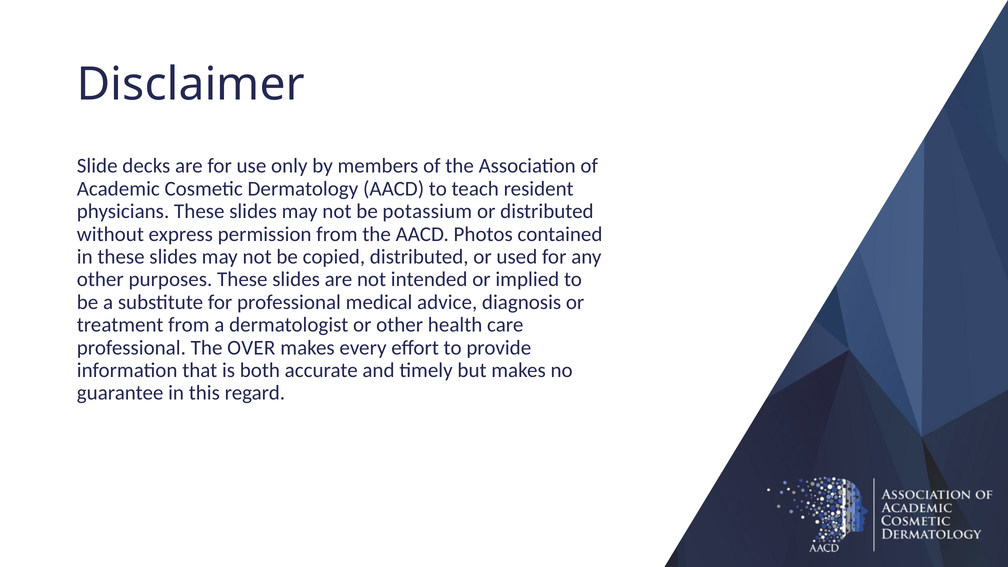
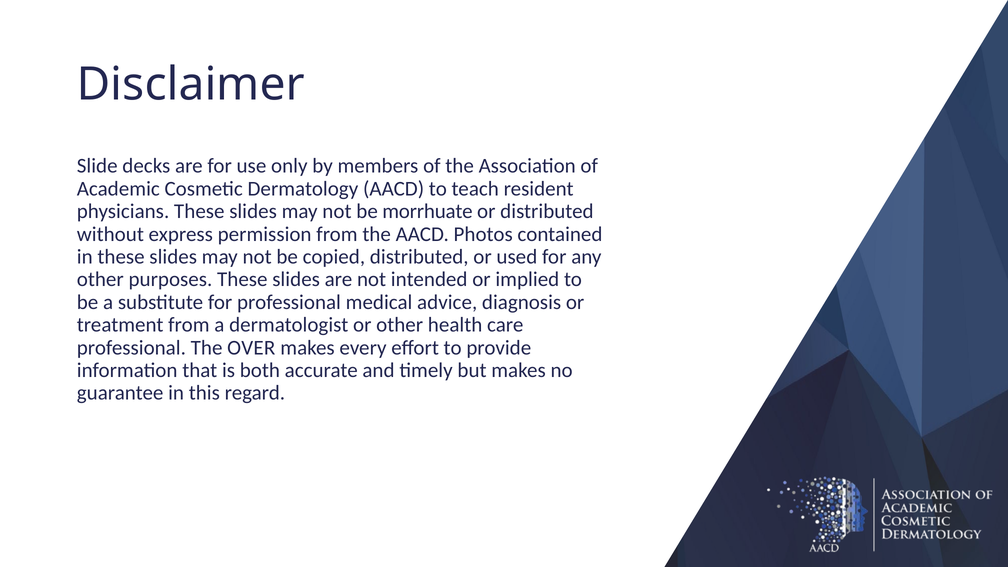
potassium: potassium -> morrhuate
